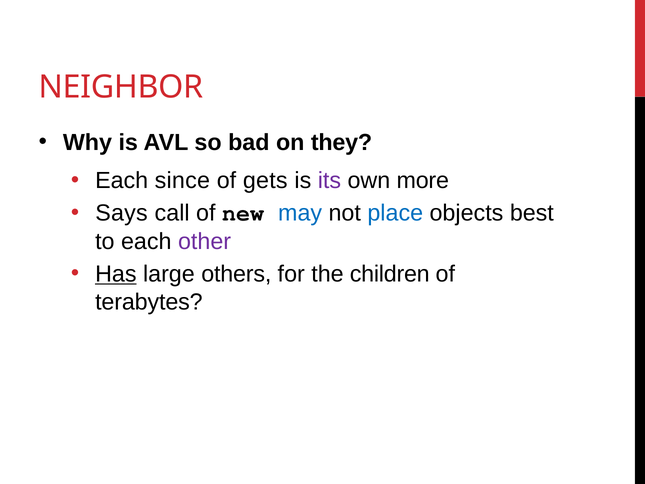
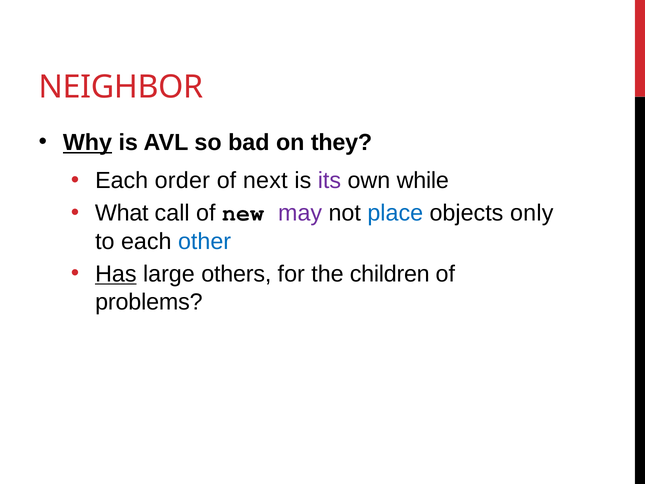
Why underline: none -> present
since: since -> order
gets: gets -> next
more: more -> while
Says: Says -> What
may colour: blue -> purple
best: best -> only
other colour: purple -> blue
terabytes: terabytes -> problems
